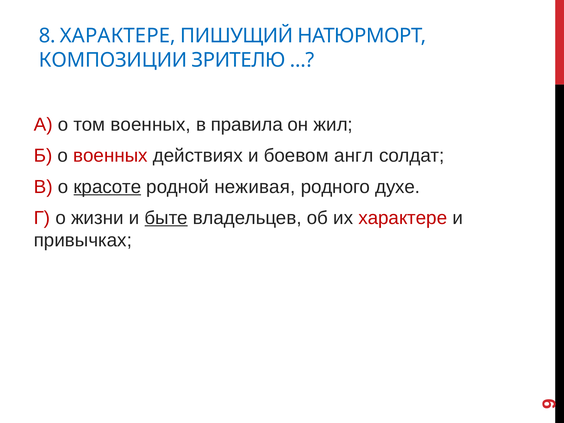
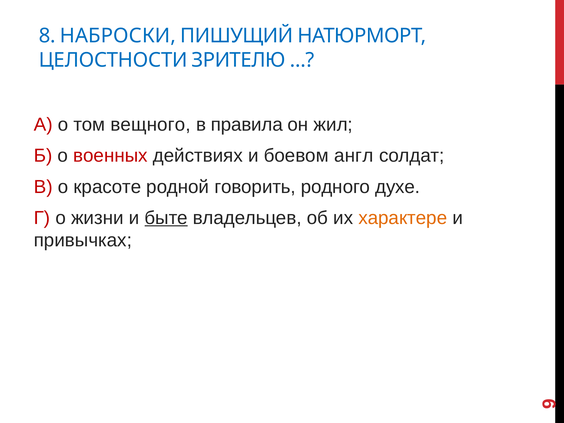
8 ХАРАКТЕРЕ: ХАРАКТЕРЕ -> НАБРОСКИ
КОМПОЗИЦИИ: КОМПОЗИЦИИ -> ЦЕЛОСТНОСТИ
том военных: военных -> вещного
красоте underline: present -> none
неживая: неживая -> говорить
характере at (403, 218) colour: red -> orange
